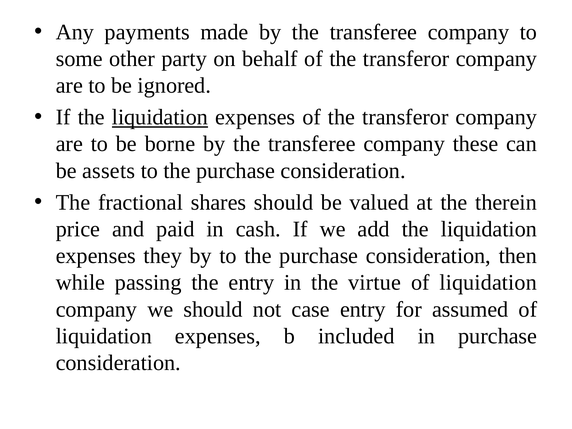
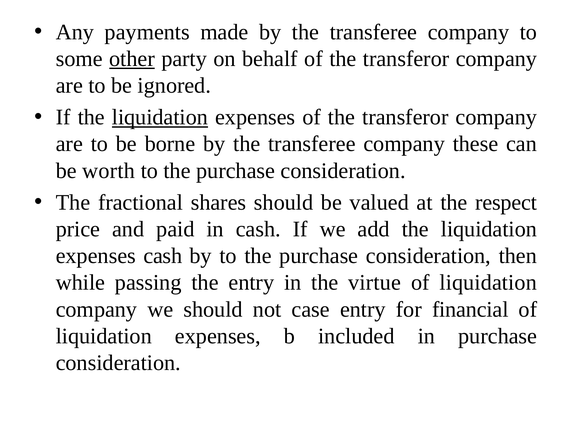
other underline: none -> present
assets: assets -> worth
therein: therein -> respect
expenses they: they -> cash
assumed: assumed -> financial
